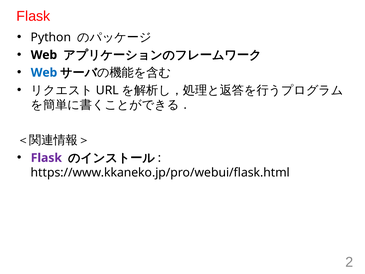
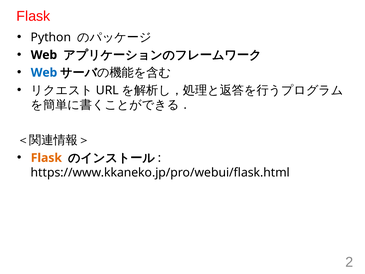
Flask at (46, 158) colour: purple -> orange
